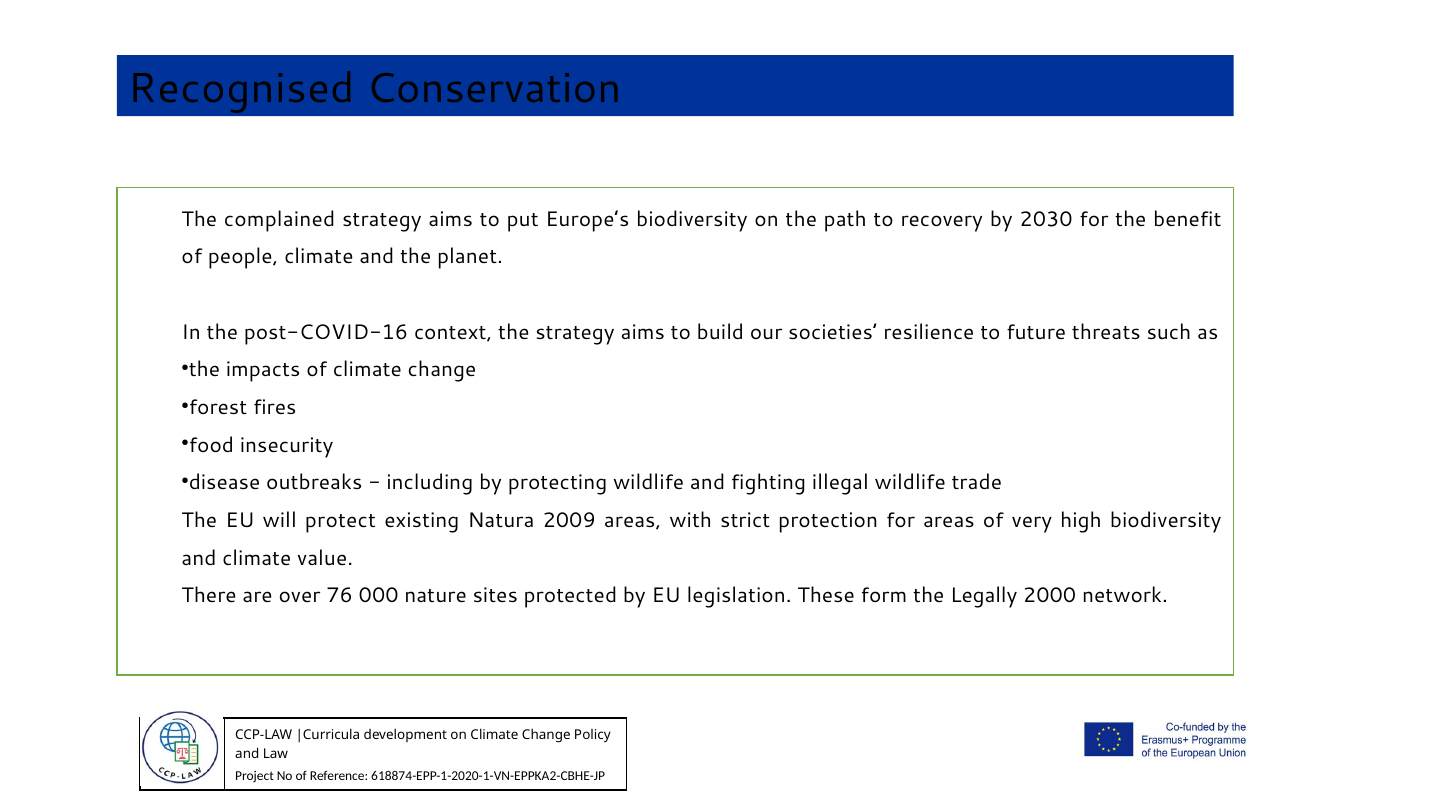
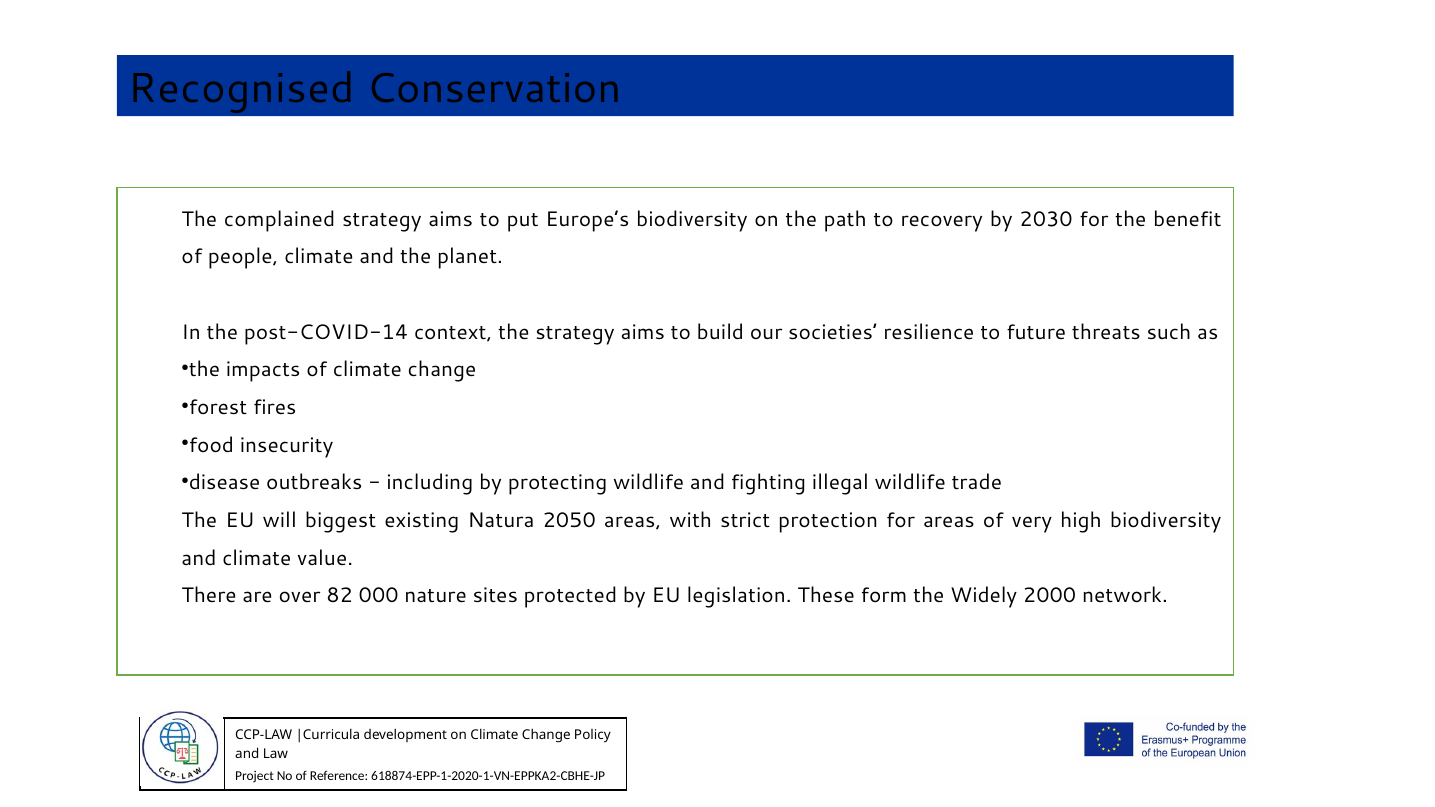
post-COVID-16: post-COVID-16 -> post-COVID-14
protect: protect -> biggest
2009: 2009 -> 2050
76: 76 -> 82
Legally: Legally -> Widely
